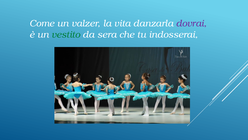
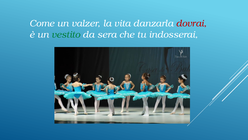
dovrai colour: purple -> red
